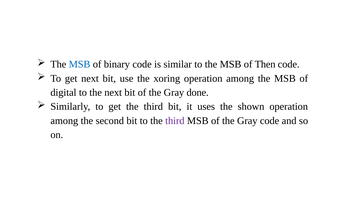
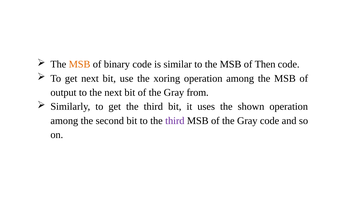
MSB at (80, 64) colour: blue -> orange
digital: digital -> output
done: done -> from
